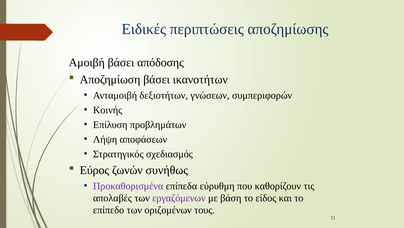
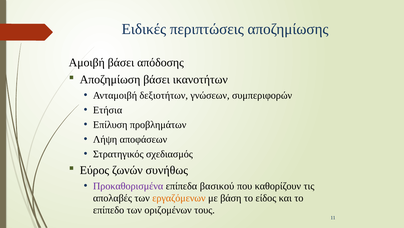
Κοινής: Κοινής -> Ετήσια
εύρυθμη: εύρυθμη -> βασικού
εργαζόμενων colour: purple -> orange
